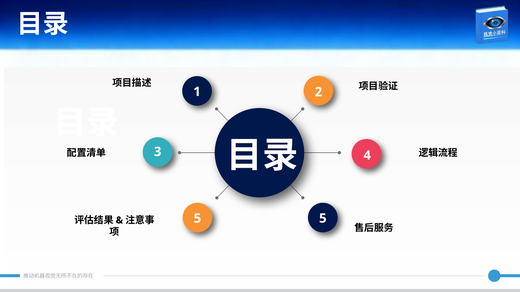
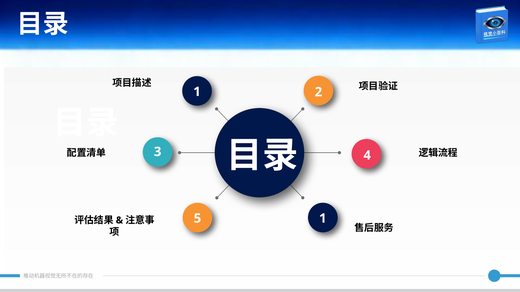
5 5: 5 -> 1
